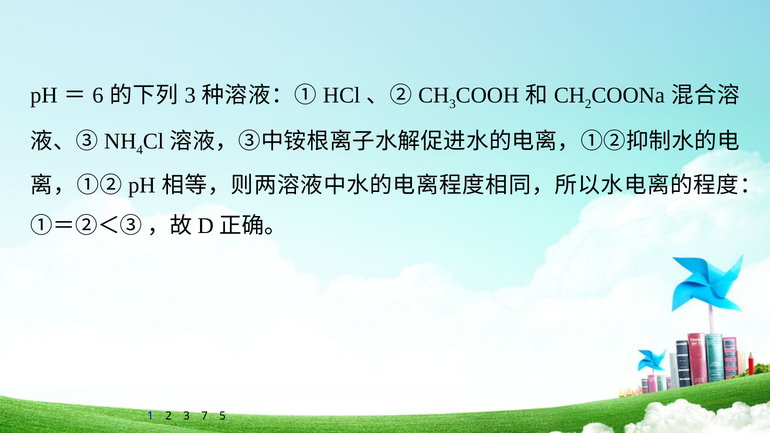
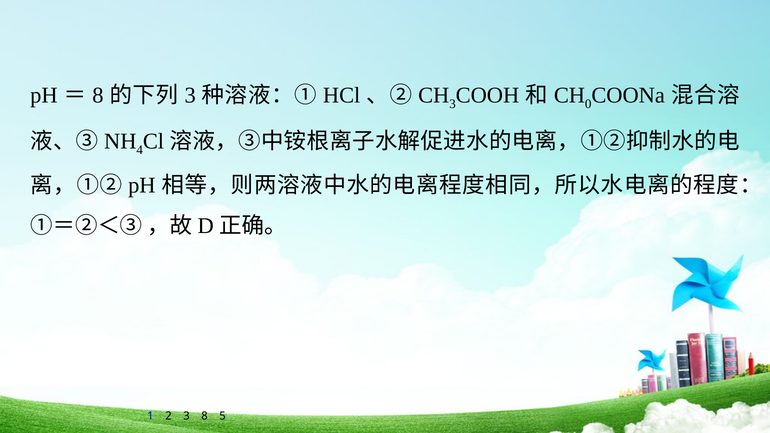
6 at (98, 95): 6 -> 8
2 at (588, 104): 2 -> 0
3 7: 7 -> 8
